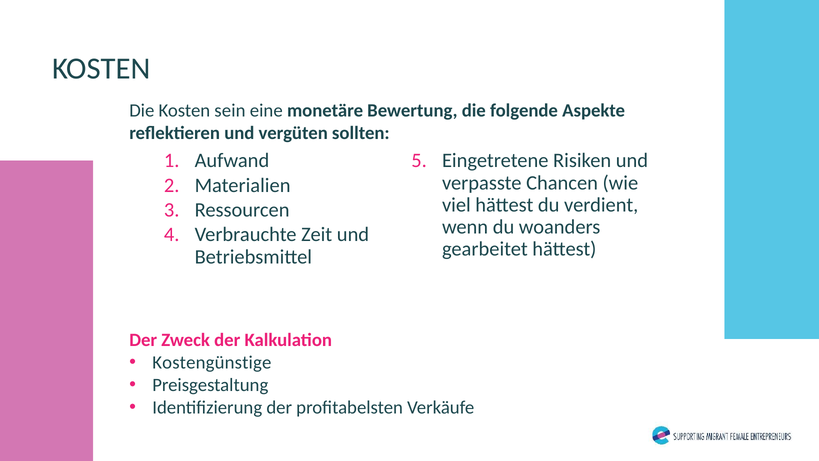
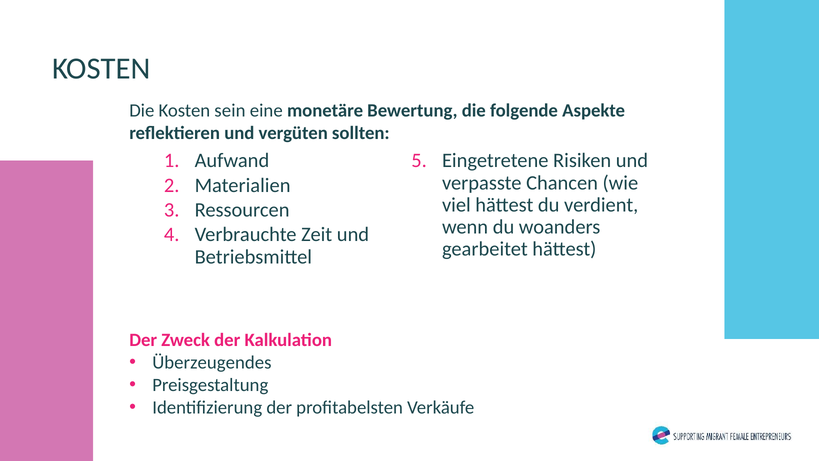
Kostengünstige: Kostengünstige -> Überzeugendes
